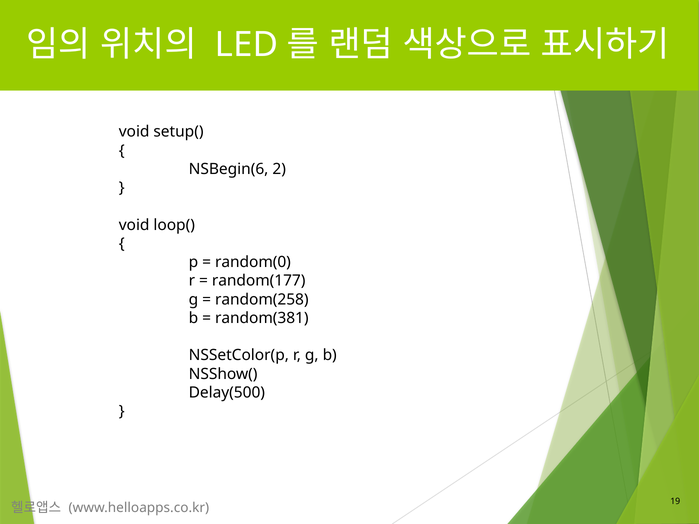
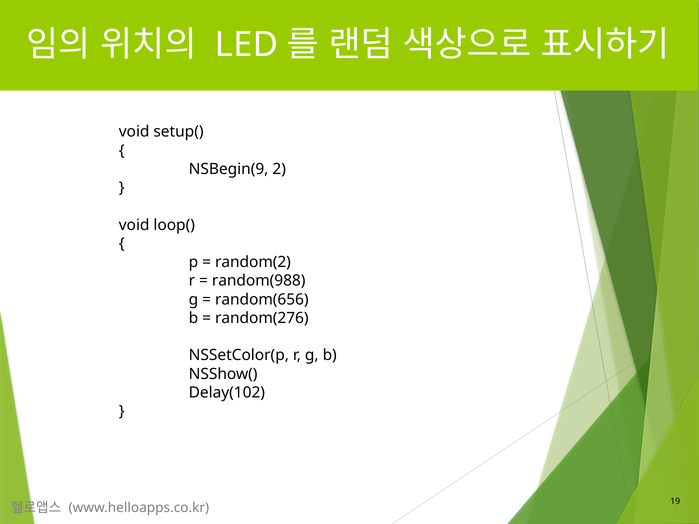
NSBegin(6: NSBegin(6 -> NSBegin(9
random(0: random(0 -> random(2
random(177: random(177 -> random(988
random(258: random(258 -> random(656
random(381: random(381 -> random(276
Delay(500: Delay(500 -> Delay(102
